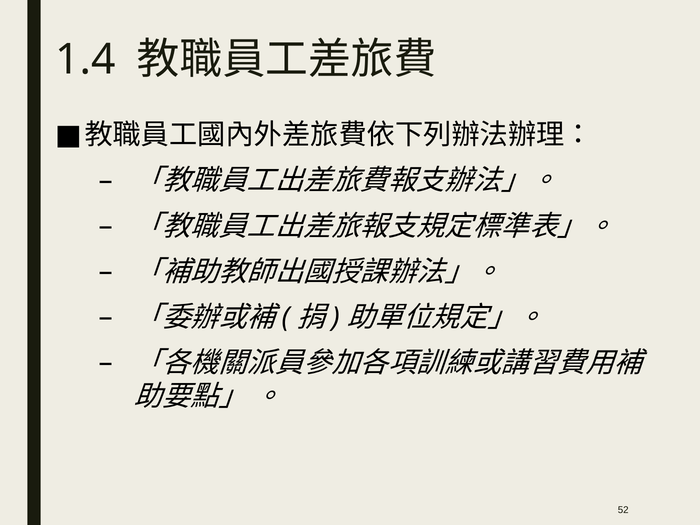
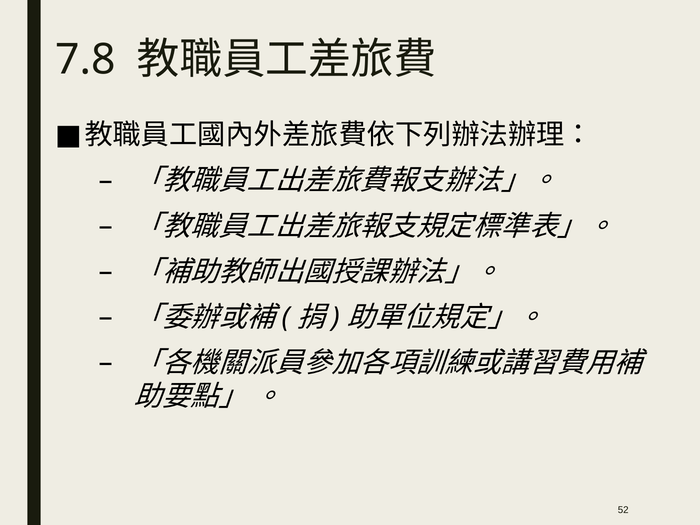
1.4: 1.4 -> 7.8
